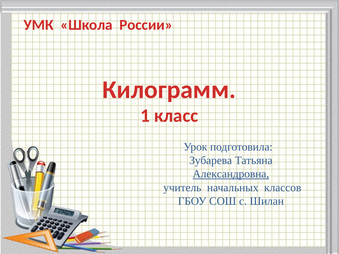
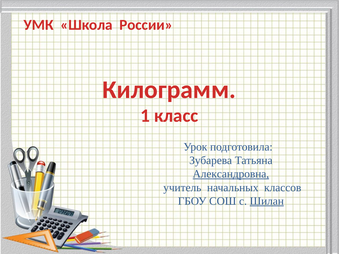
Шилан underline: none -> present
